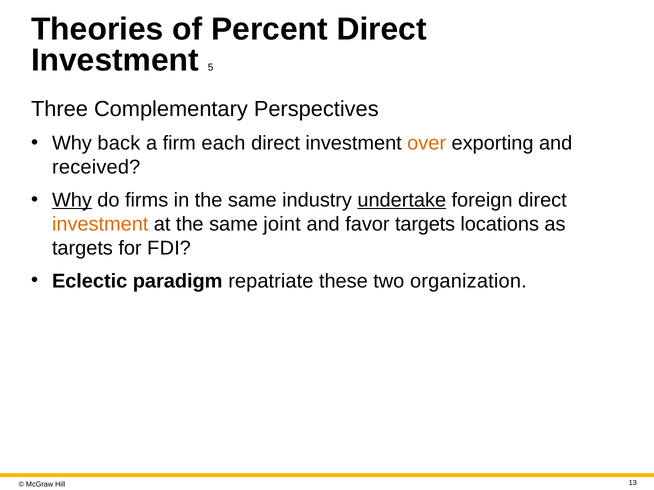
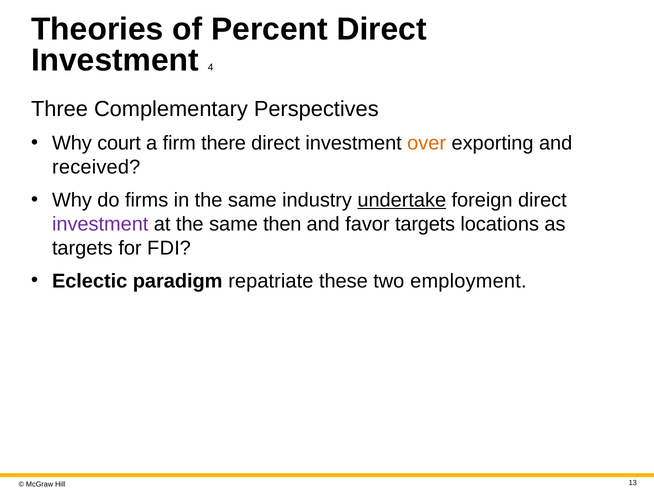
5: 5 -> 4
back: back -> court
each: each -> there
Why at (72, 200) underline: present -> none
investment at (100, 224) colour: orange -> purple
joint: joint -> then
organization: organization -> employment
